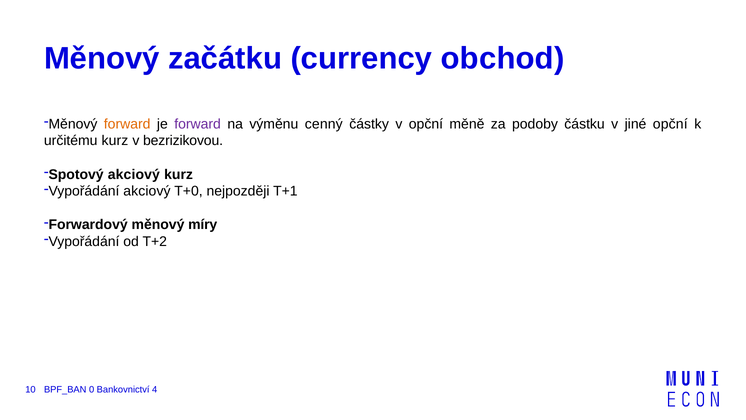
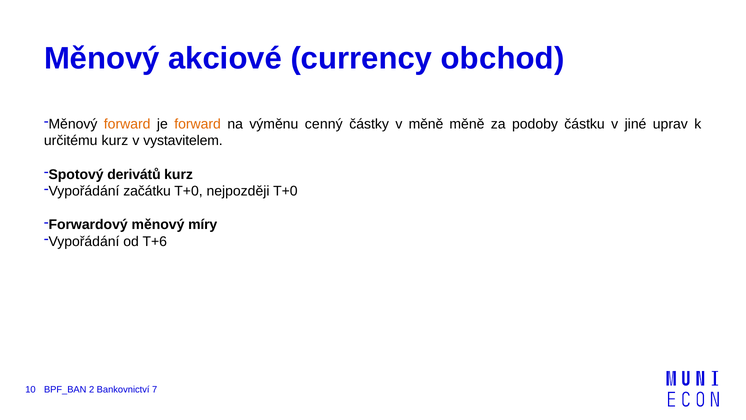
začátku: začátku -> akciové
forward at (198, 124) colour: purple -> orange
v opční: opční -> měně
jiné opční: opční -> uprav
bezrizikovou: bezrizikovou -> vystavitelem
Spotový akciový: akciový -> derivátů
Vypořádání akciový: akciový -> začátku
nejpozději T+1: T+1 -> T+0
T+2: T+2 -> T+6
0: 0 -> 2
4: 4 -> 7
